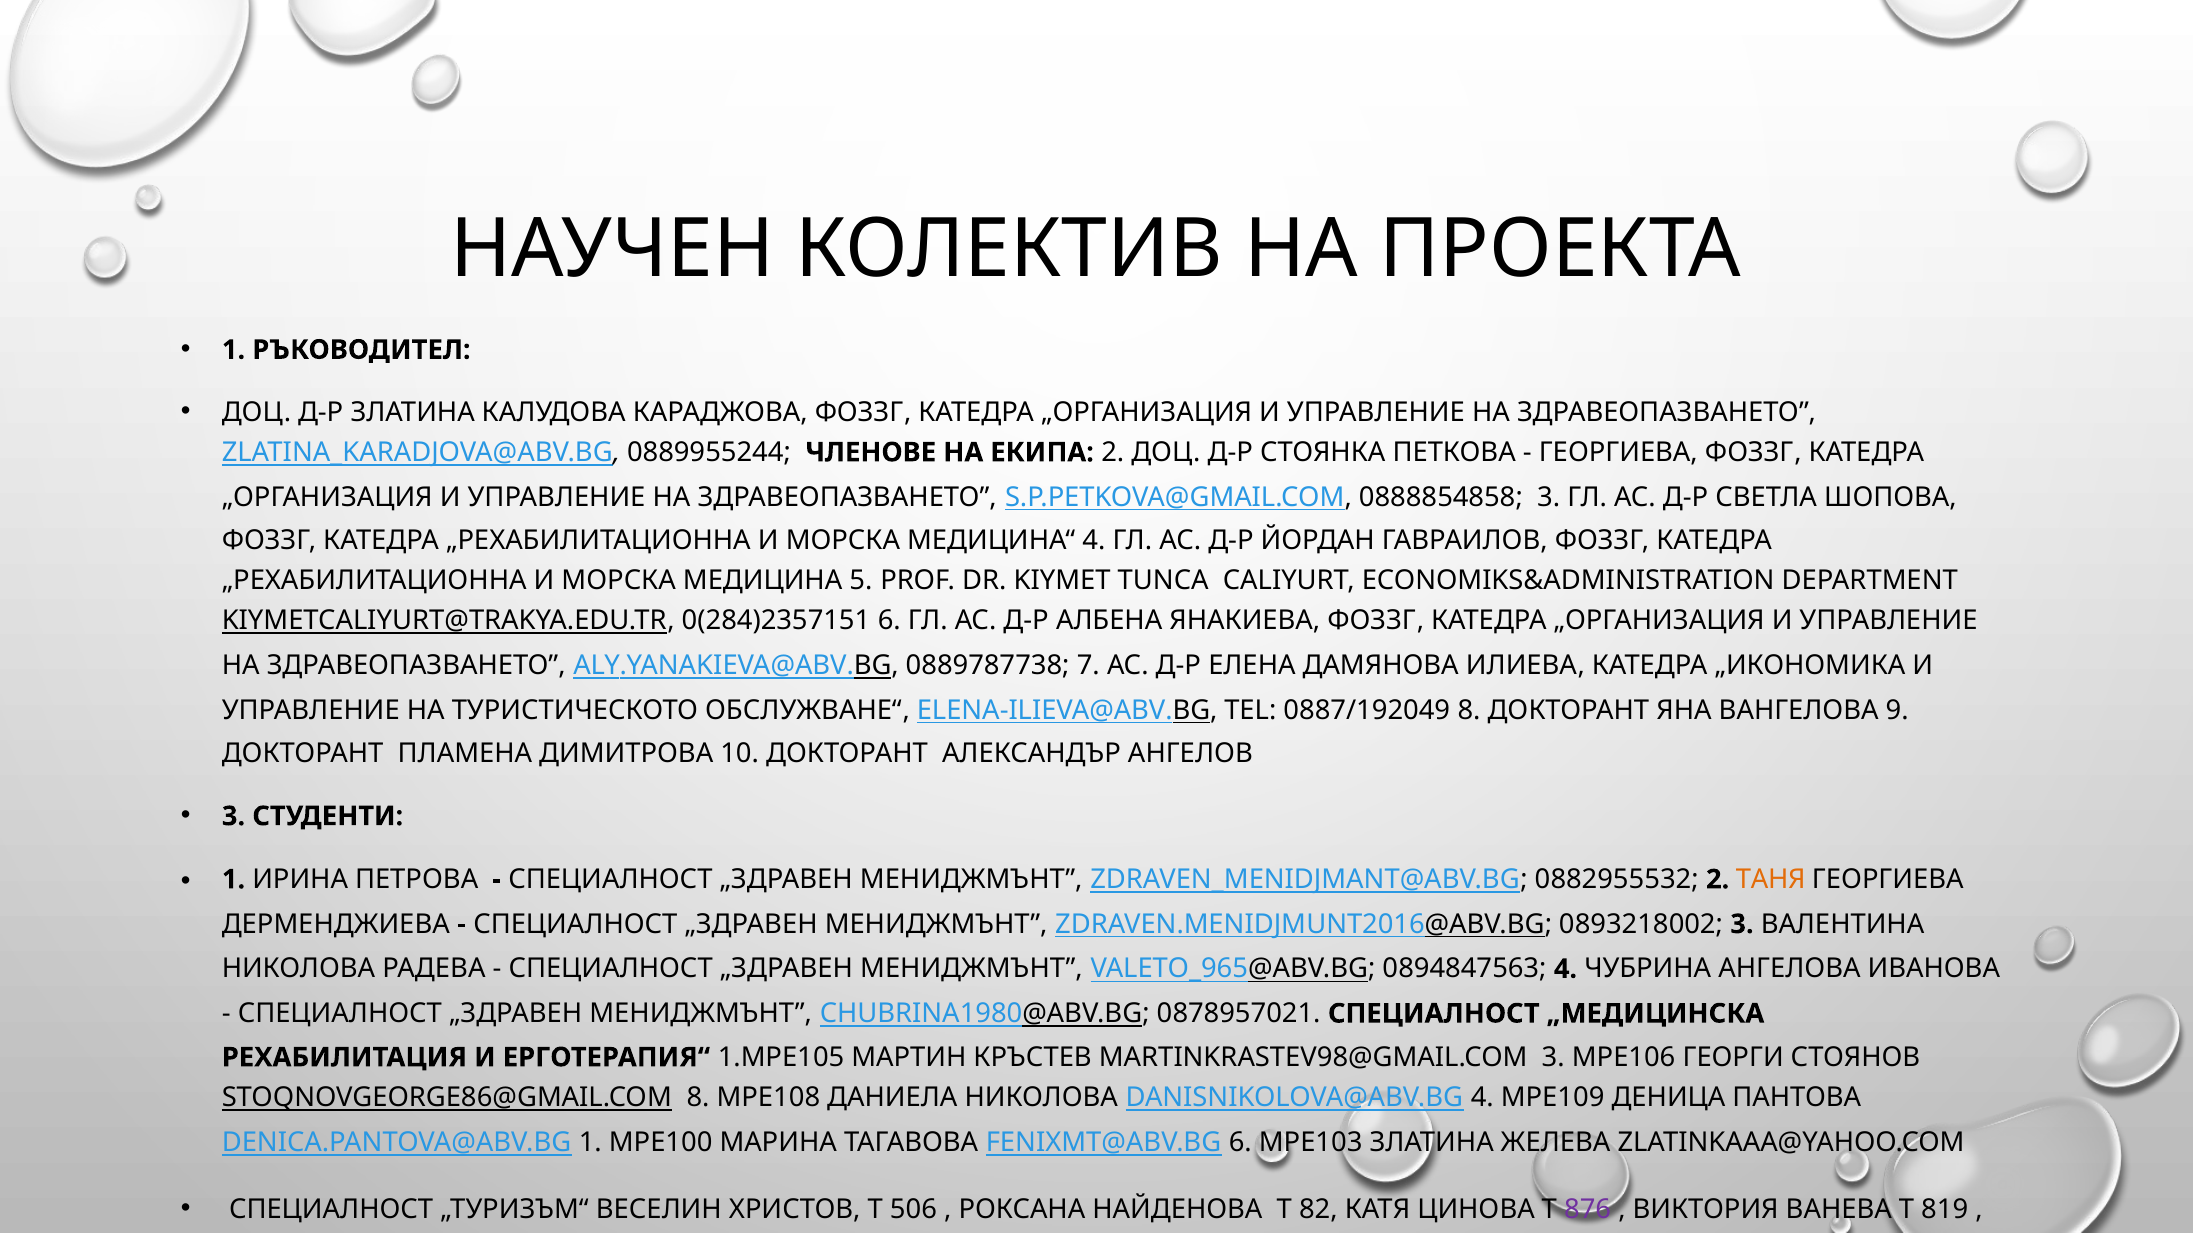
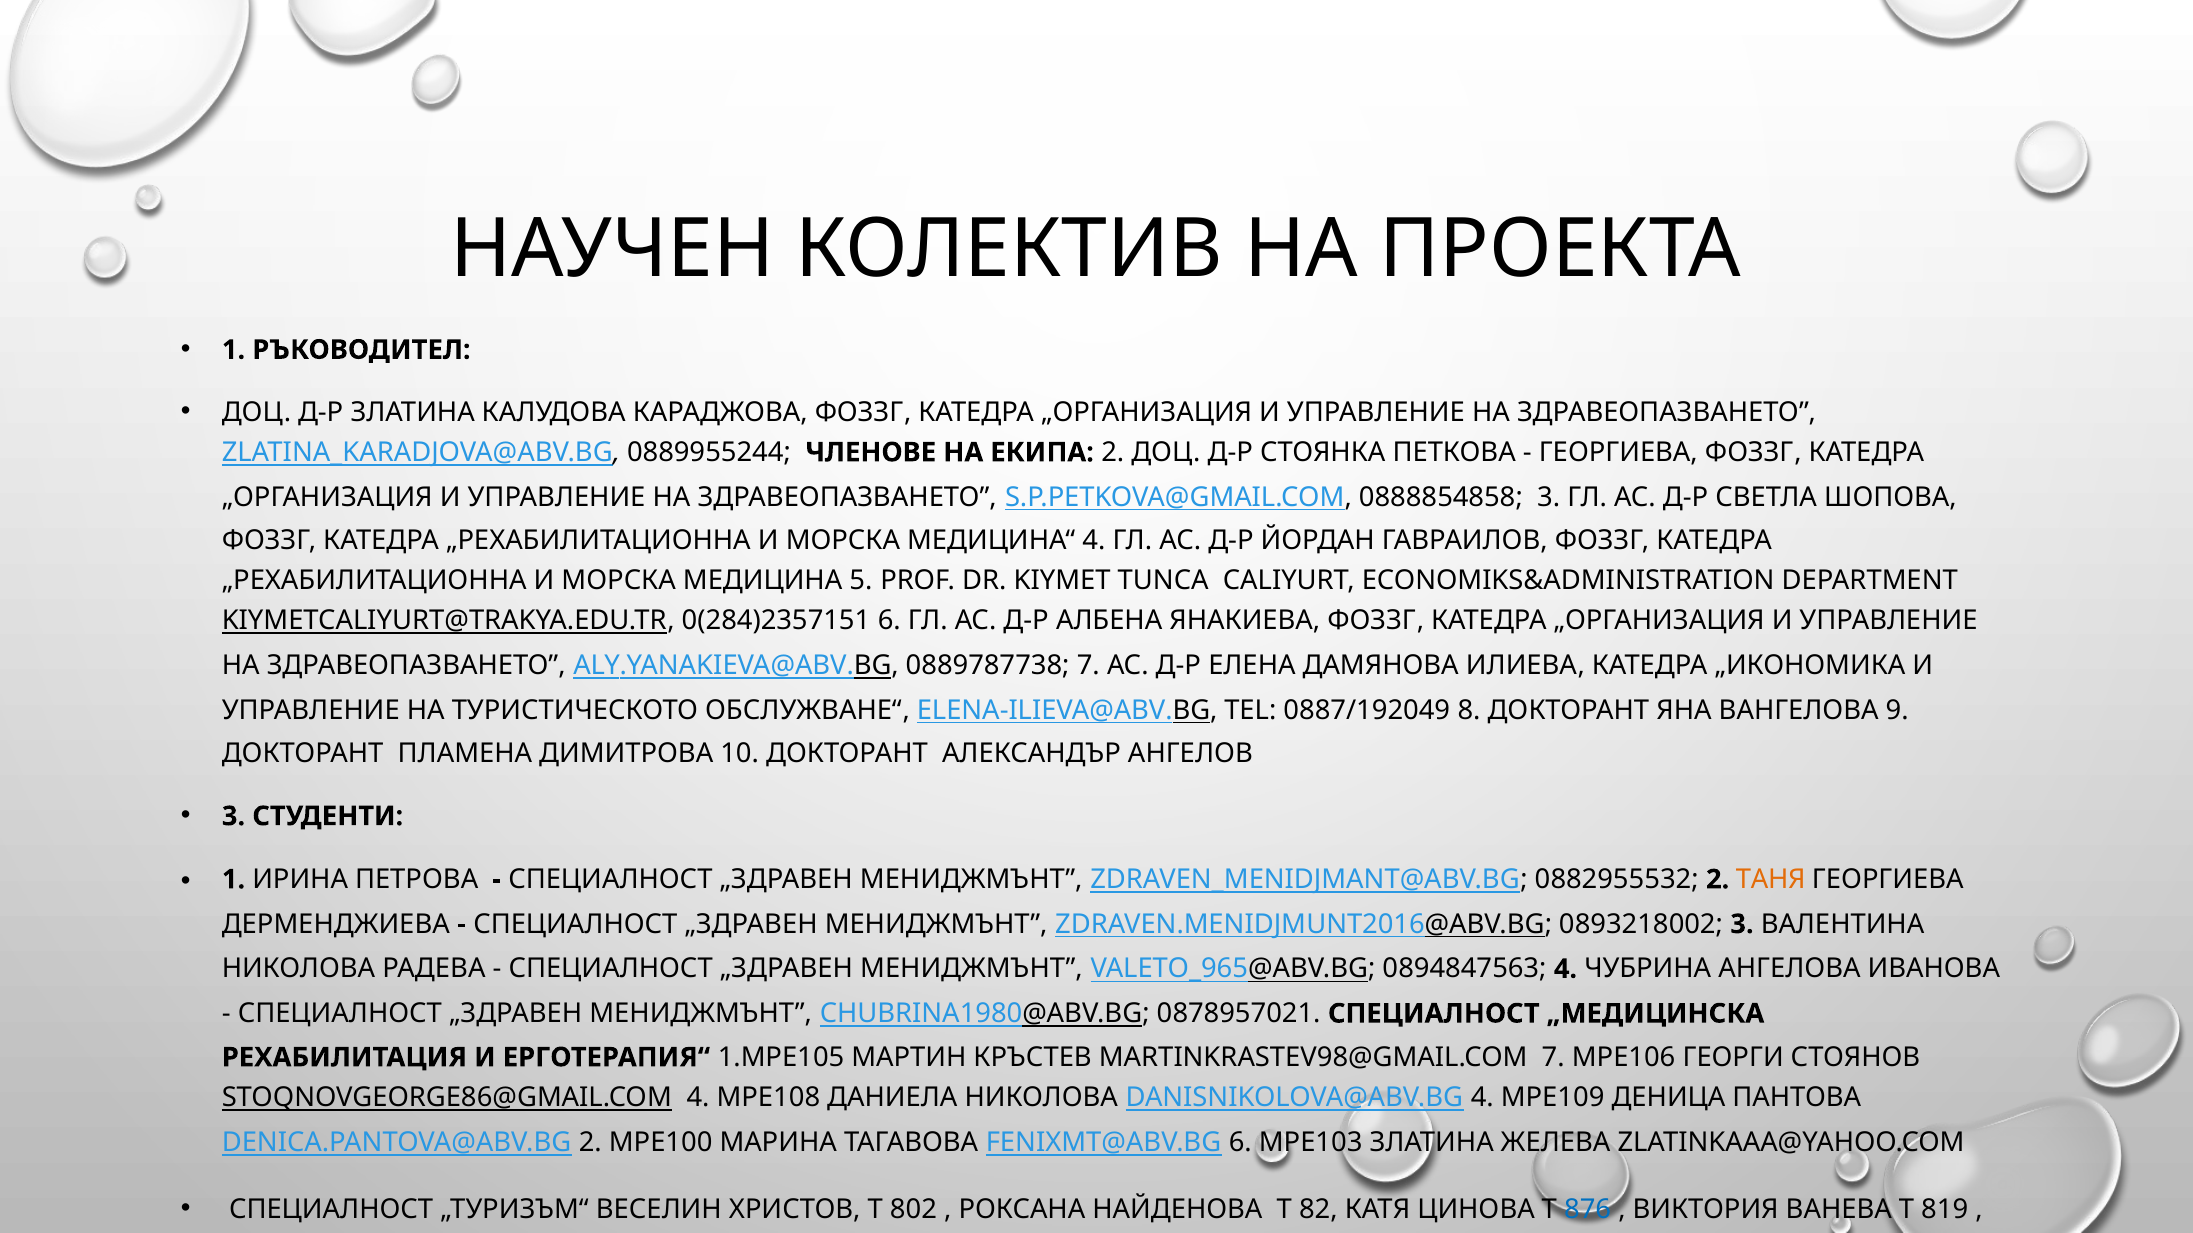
MARTINKRASTEV98@GMAIL.COM 3: 3 -> 7
STOQNOVGEORGE86@GMAIL.COM 8: 8 -> 4
DENICA.PANTOVA@ABV.BG 1: 1 -> 2
506: 506 -> 802
876 colour: purple -> blue
